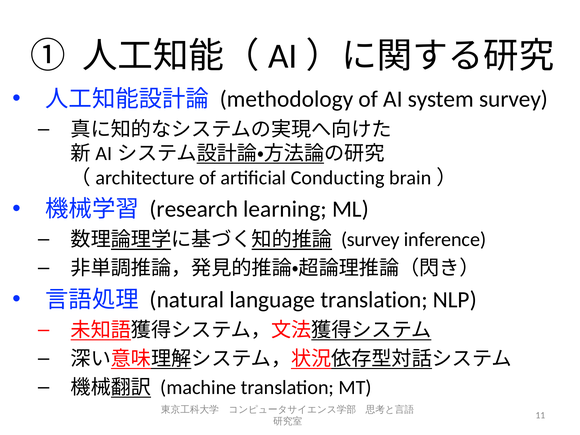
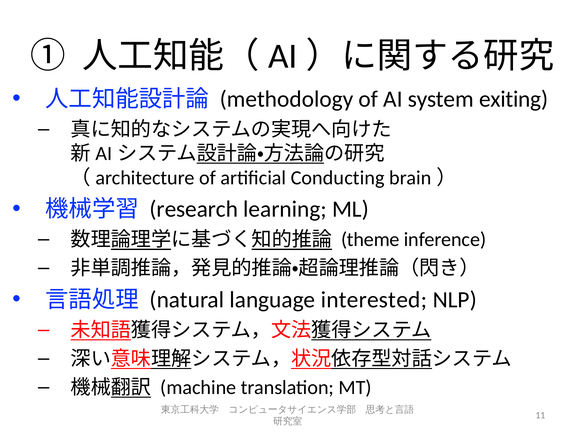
system survey: survey -> exiting
survey at (370, 240): survey -> theme
language translation: translation -> interested
